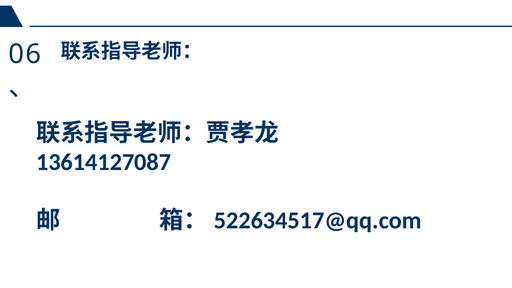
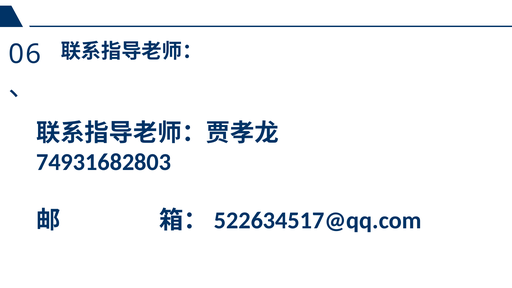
13614127087: 13614127087 -> 74931682803
